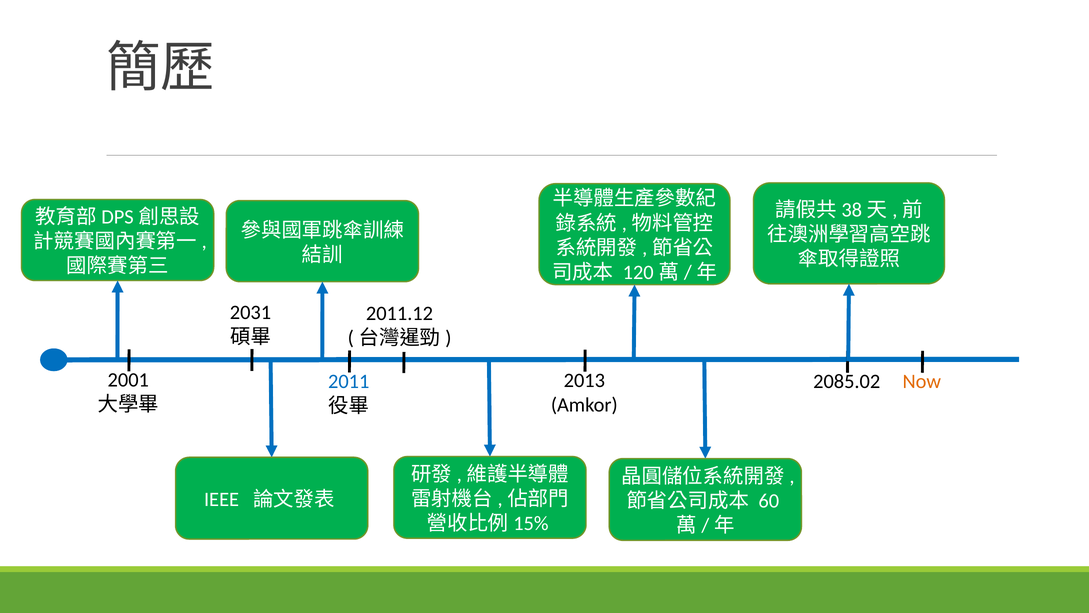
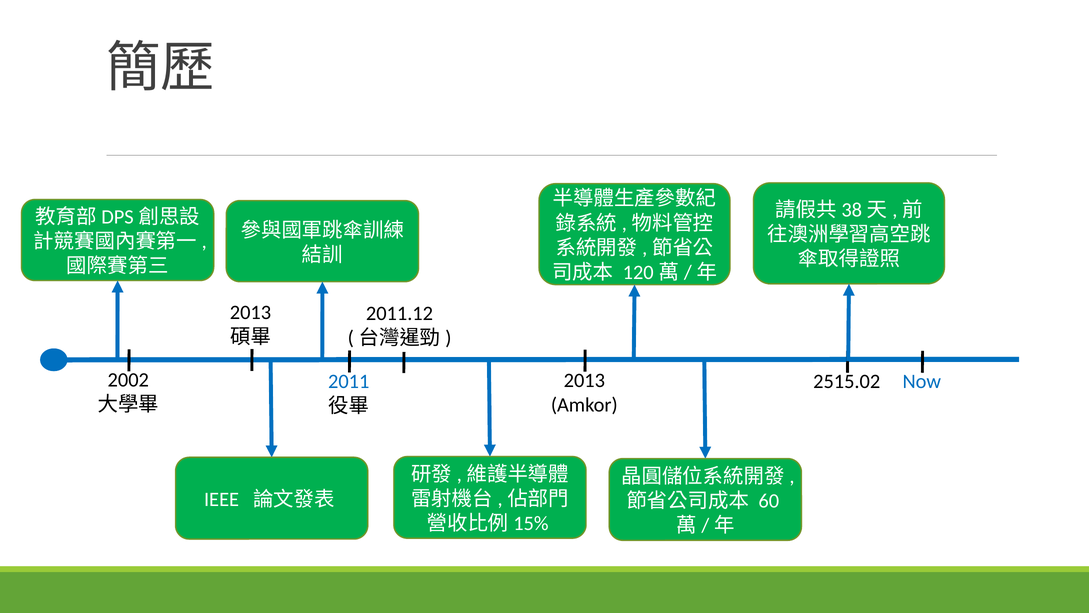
2031 at (250, 312): 2031 -> 2013
2001: 2001 -> 2002
2085.02: 2085.02 -> 2515.02
Now colour: orange -> blue
